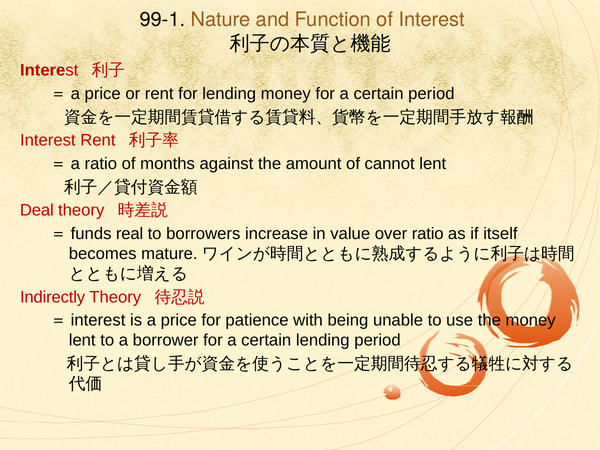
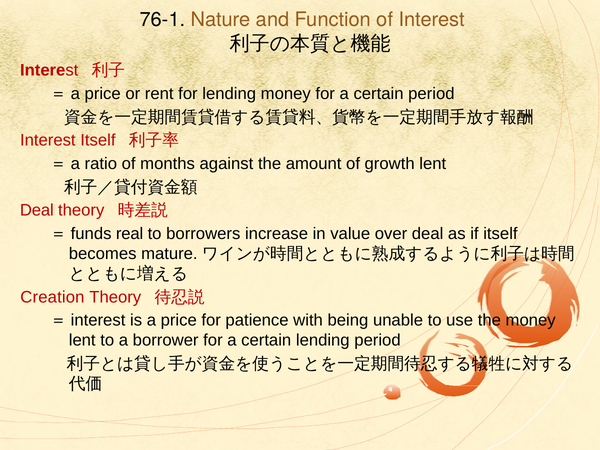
99-1: 99-1 -> 76-1
Interest Rent: Rent -> Itself
cannot: cannot -> growth
over ratio: ratio -> deal
Indirectly: Indirectly -> Creation
